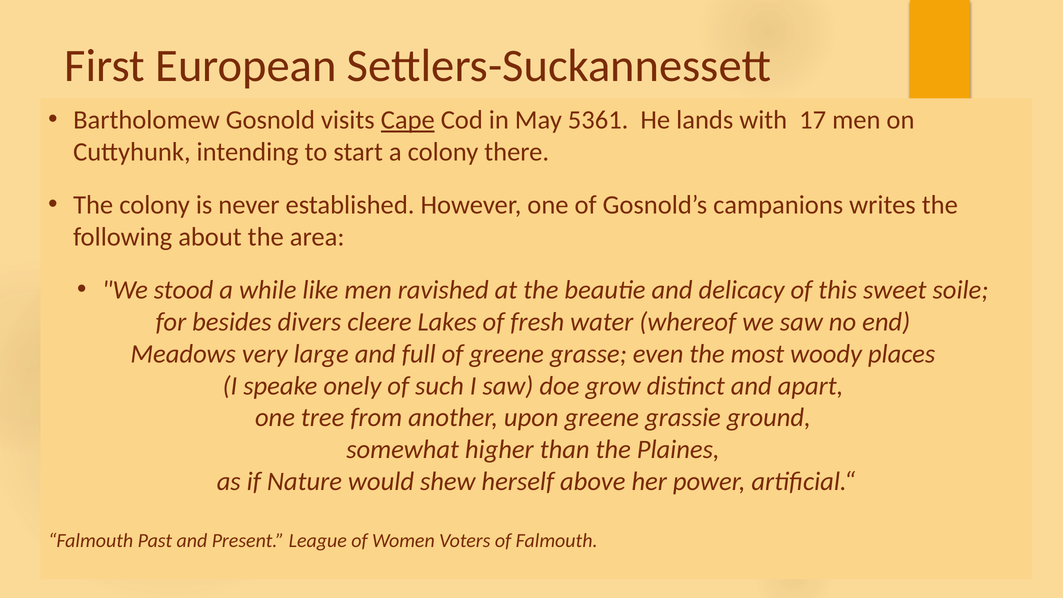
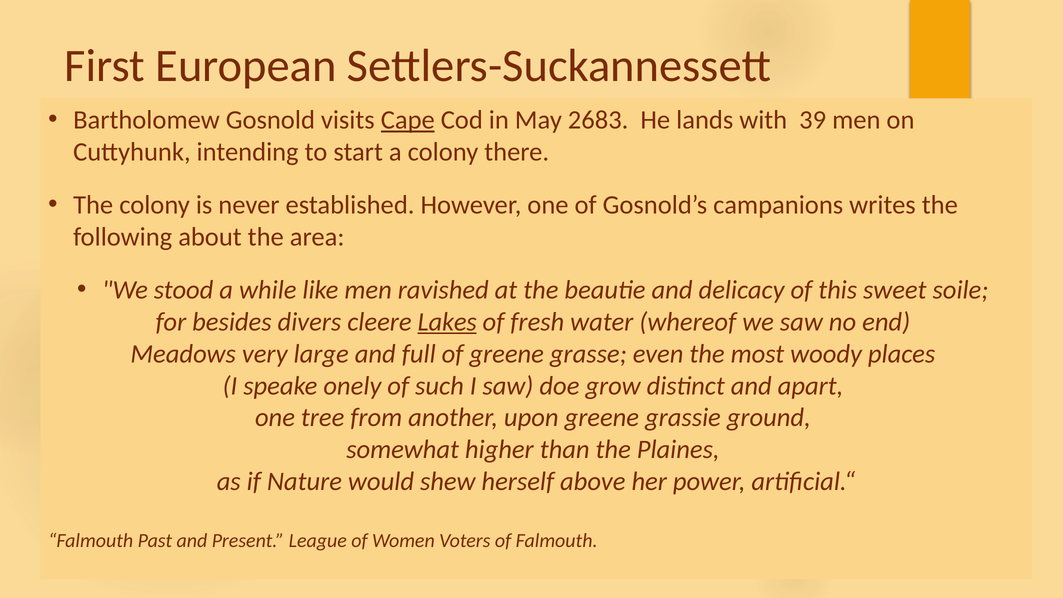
5361: 5361 -> 2683
17: 17 -> 39
Lakes underline: none -> present
